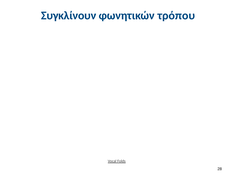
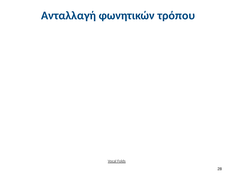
Συγκλίνουν: Συγκλίνουν -> Ανταλλαγή
